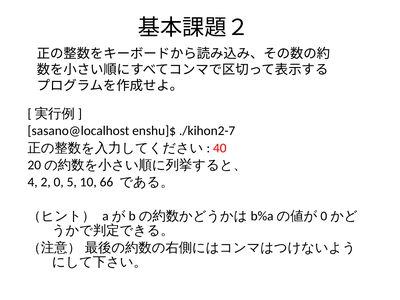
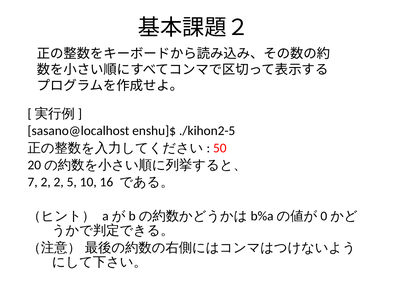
./kihon2-7: ./kihon2-7 -> ./kihon2-5
40: 40 -> 50
4: 4 -> 7
2 0: 0 -> 2
66: 66 -> 16
